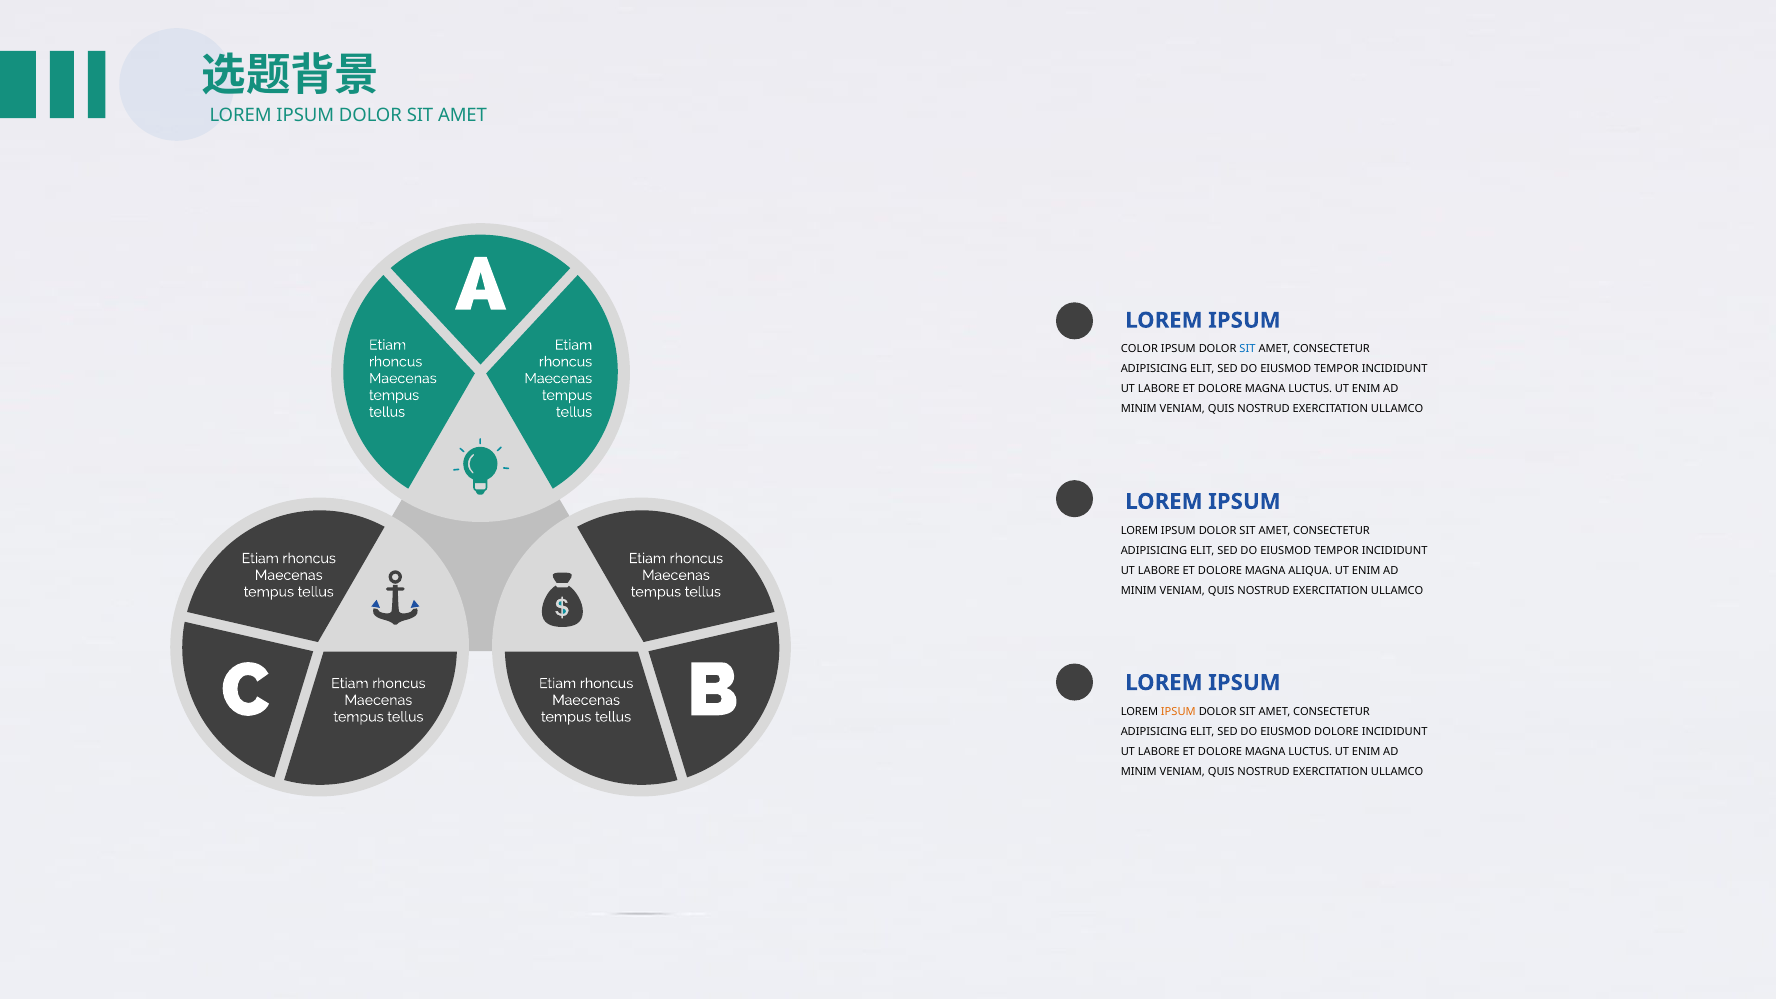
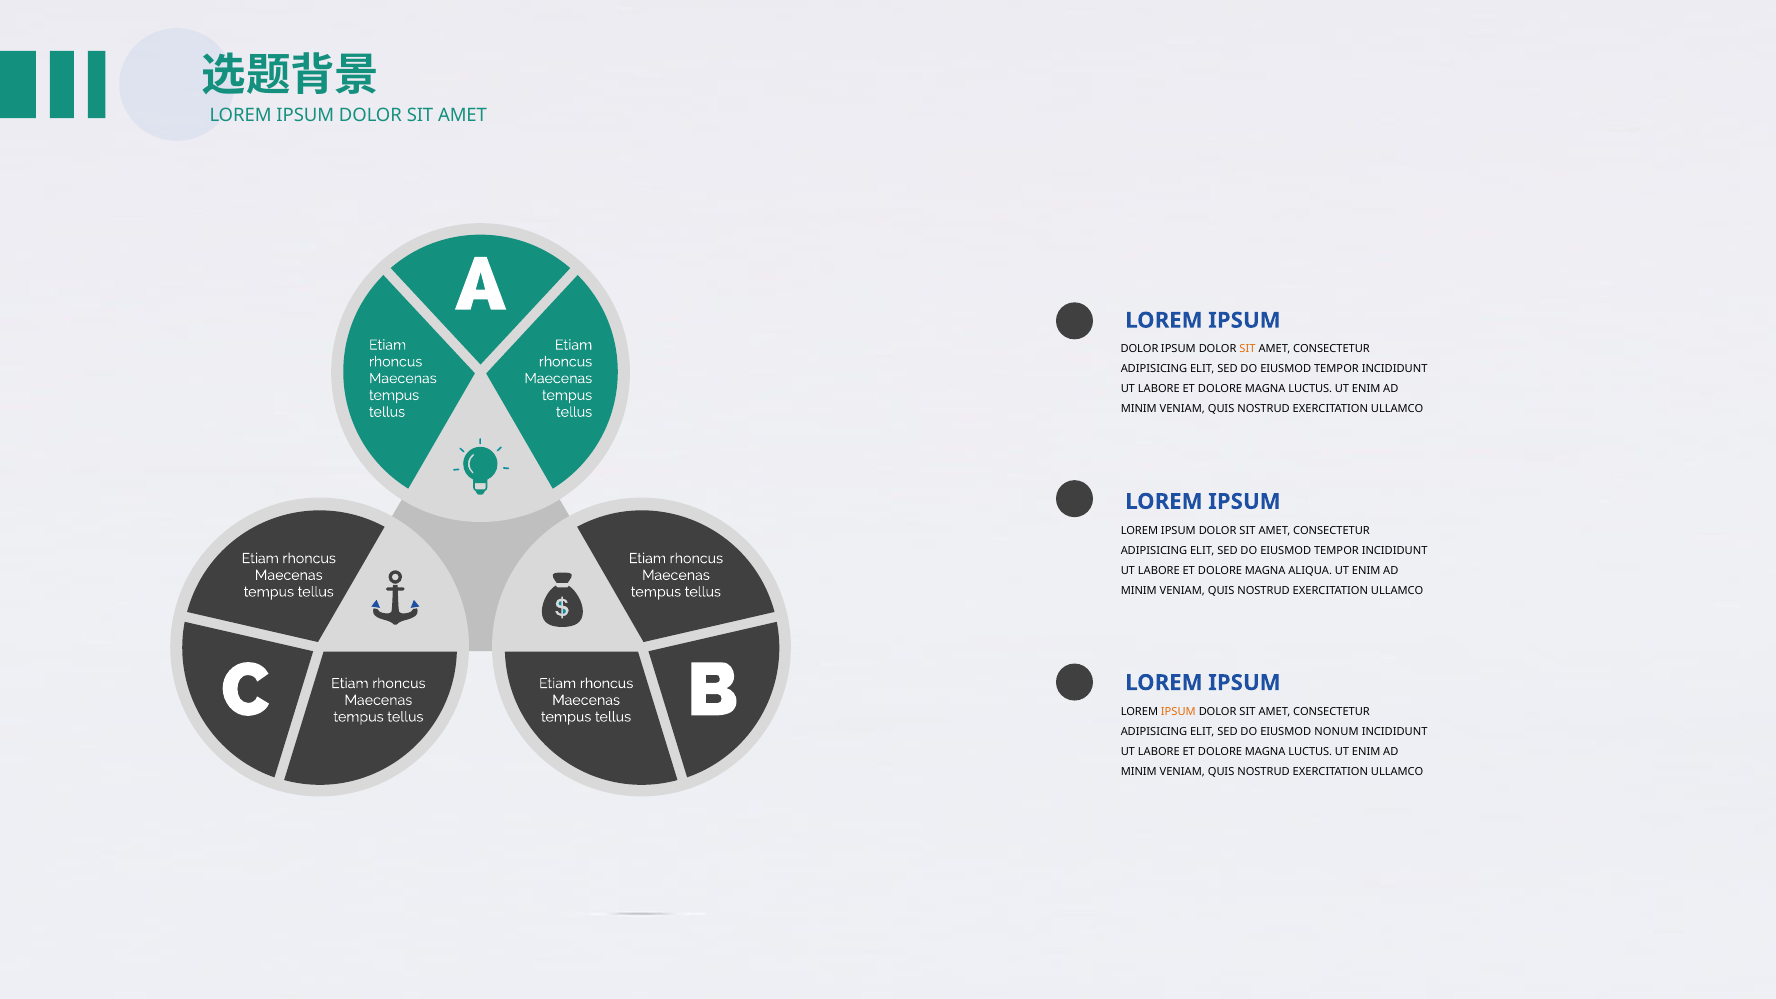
COLOR at (1139, 349): COLOR -> DOLOR
SIT at (1248, 349) colour: blue -> orange
EIUSMOD DOLORE: DOLORE -> NONUM
